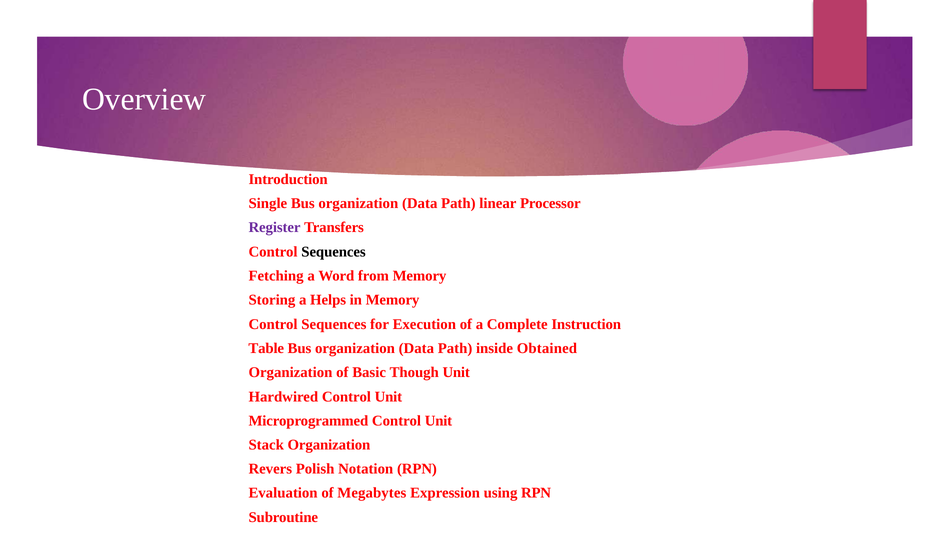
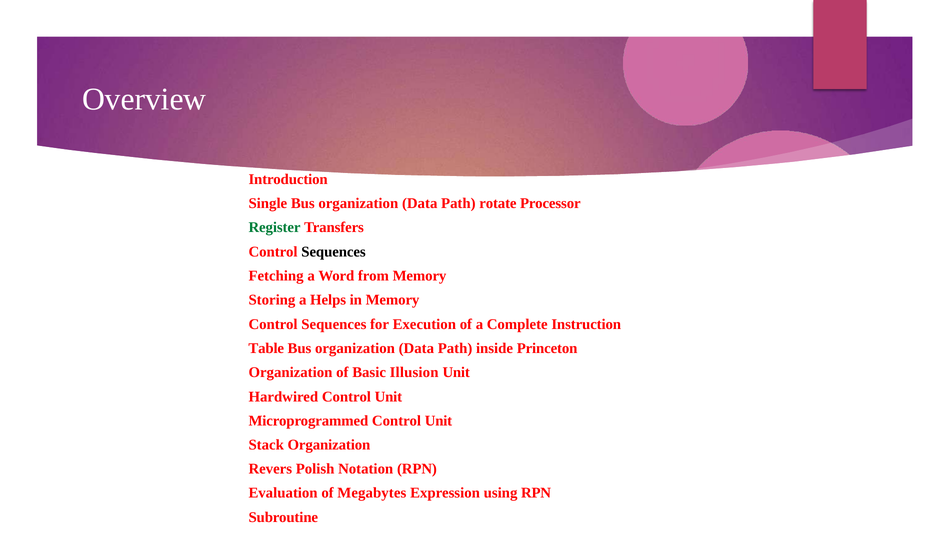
linear: linear -> rotate
Register colour: purple -> green
Obtained: Obtained -> Princeton
Though: Though -> Illusion
